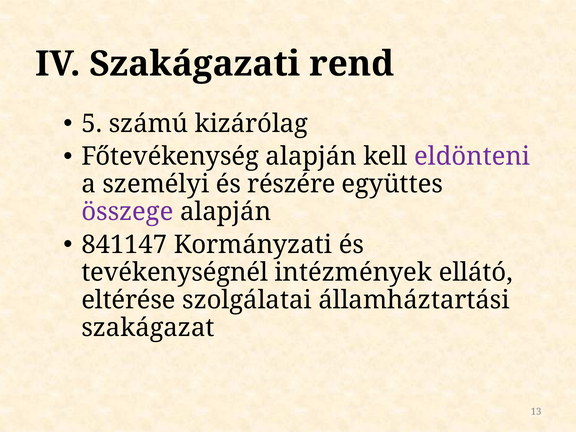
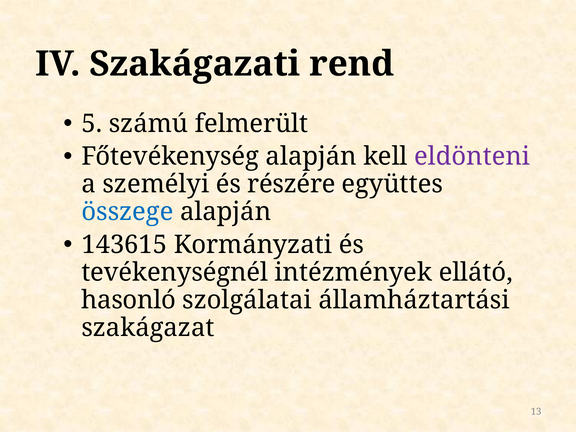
kizárólag: kizárólag -> felmerült
összege colour: purple -> blue
841147: 841147 -> 143615
eltérése: eltérése -> hasonló
